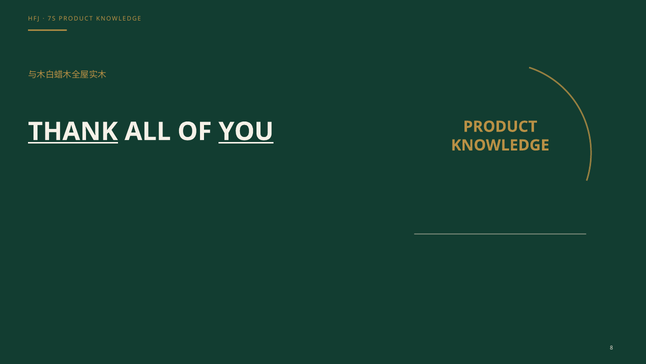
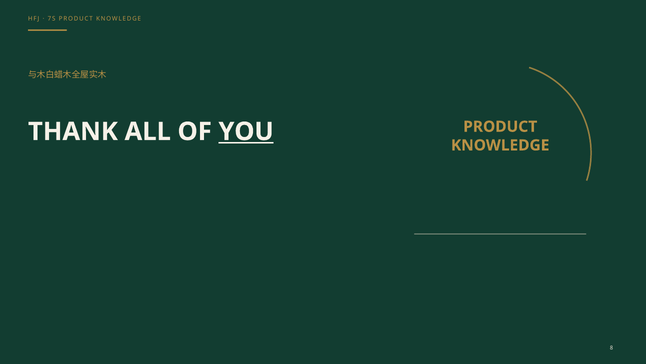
THANK underline: present -> none
